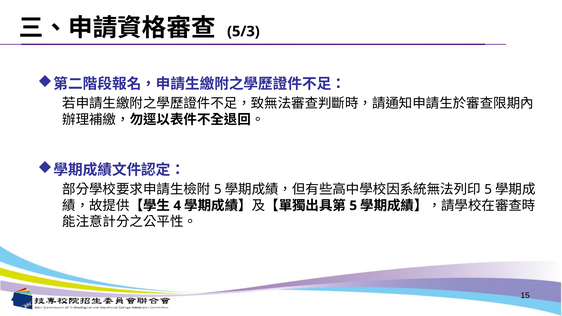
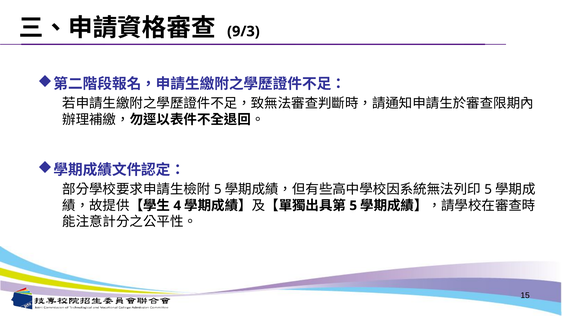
5/3: 5/3 -> 9/3
